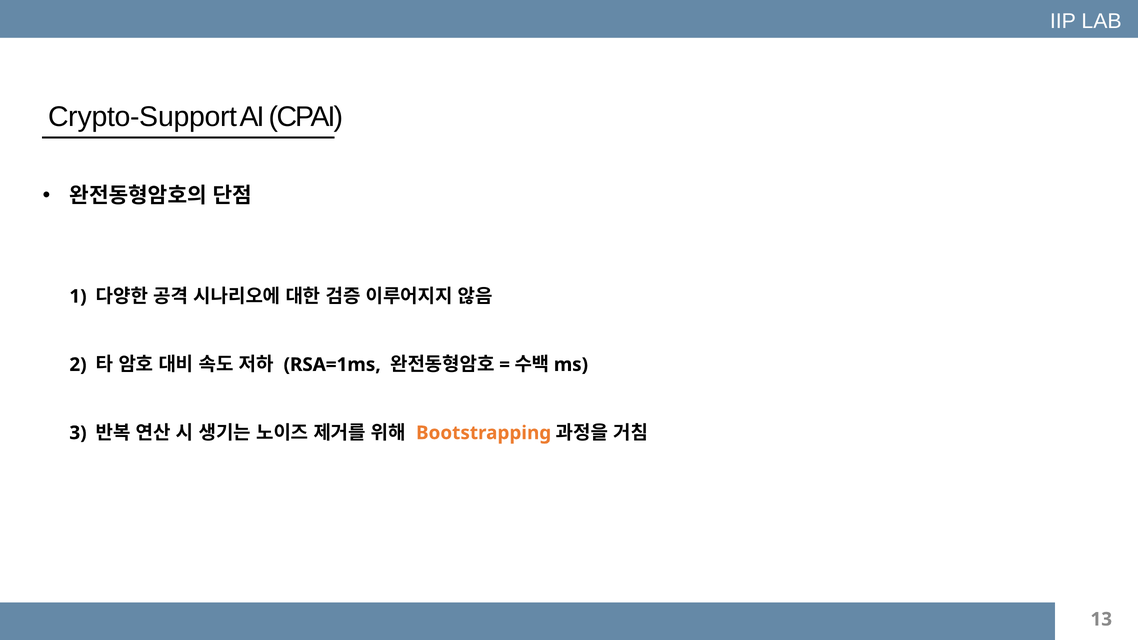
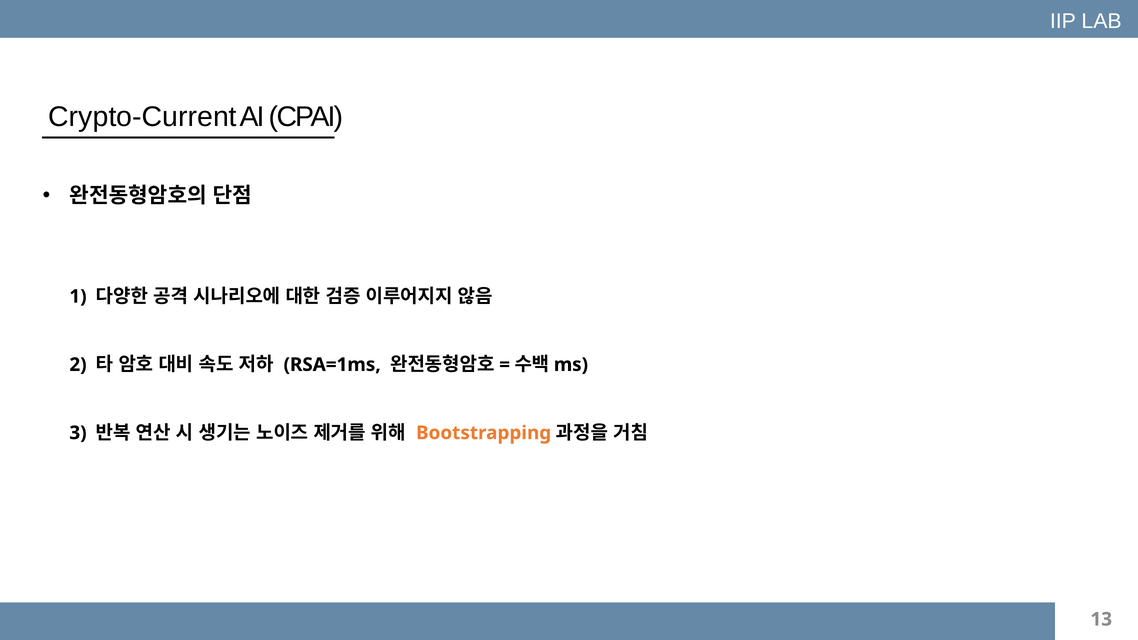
Crypto-Support: Crypto-Support -> Crypto-Current
